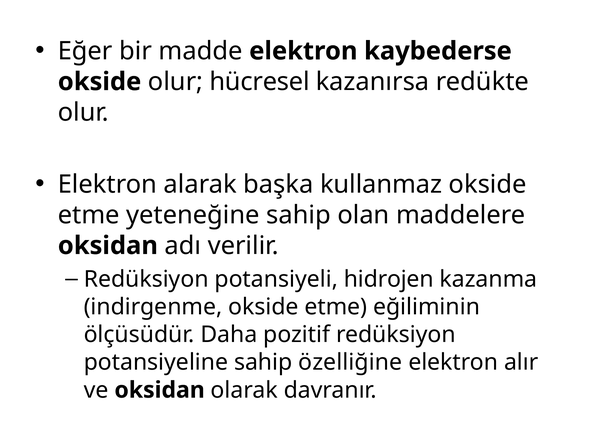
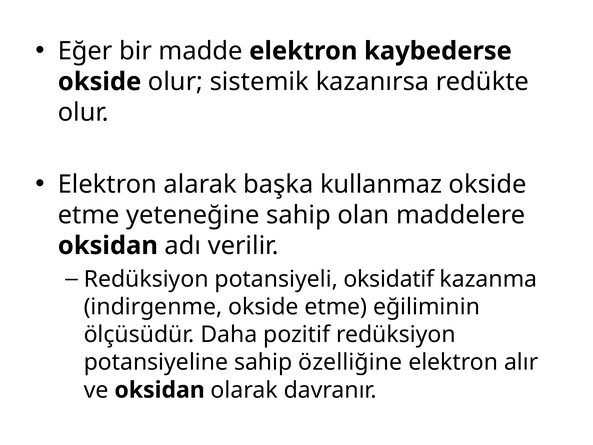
hücresel: hücresel -> sistemik
hidrojen: hidrojen -> oksidatif
